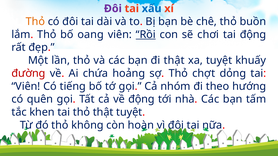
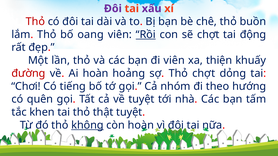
xấu colour: blue -> purple
Thỏ at (35, 22) colour: orange -> red
sẽ chơi: chơi -> chợt
đi thật: thật -> viên
xa tuyệt: tuyệt -> thiện
Ai chứa: chứa -> hoàn
Viên at (26, 86): Viên -> Chơi
về động: động -> tuyệt
không underline: none -> present
